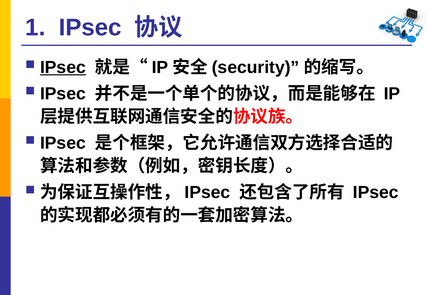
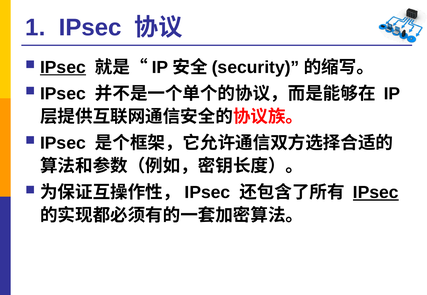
IPsec at (376, 193) underline: none -> present
